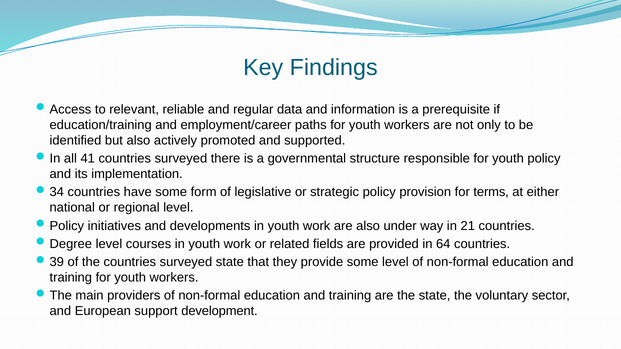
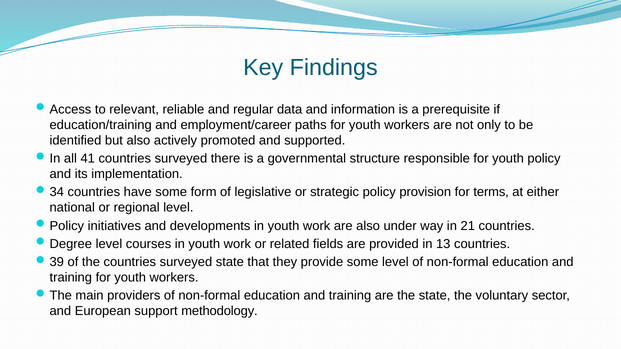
64: 64 -> 13
development: development -> methodology
